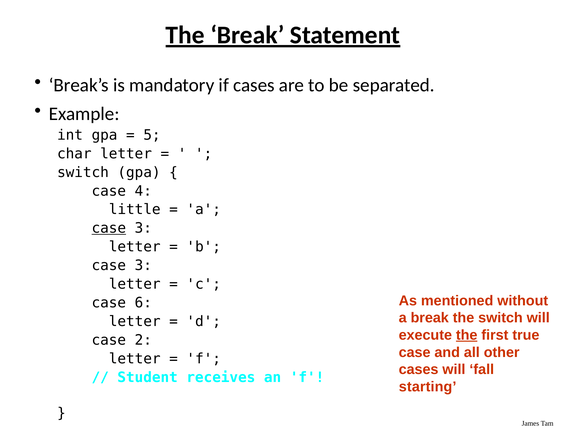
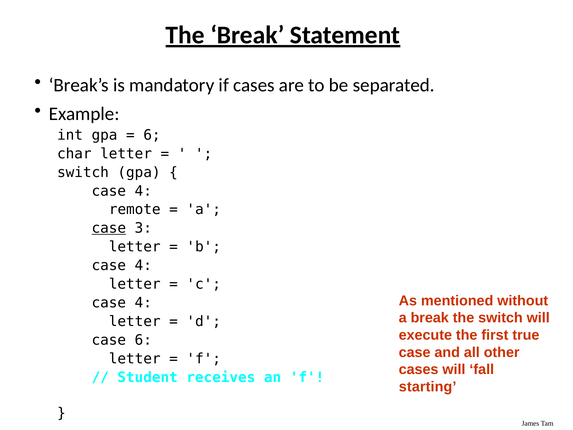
5 at (152, 135): 5 -> 6
little: little -> remote
3 at (143, 265): 3 -> 4
6 at (143, 303): 6 -> 4
the at (467, 335) underline: present -> none
case 2: 2 -> 6
